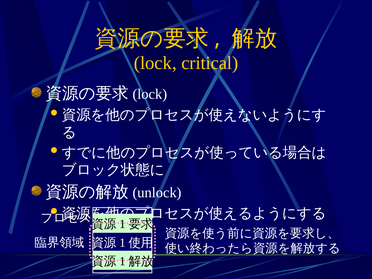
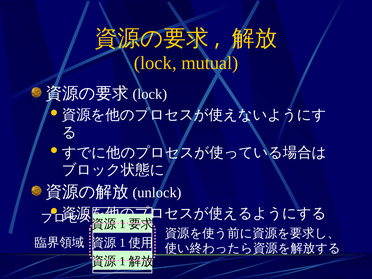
critical: critical -> mutual
